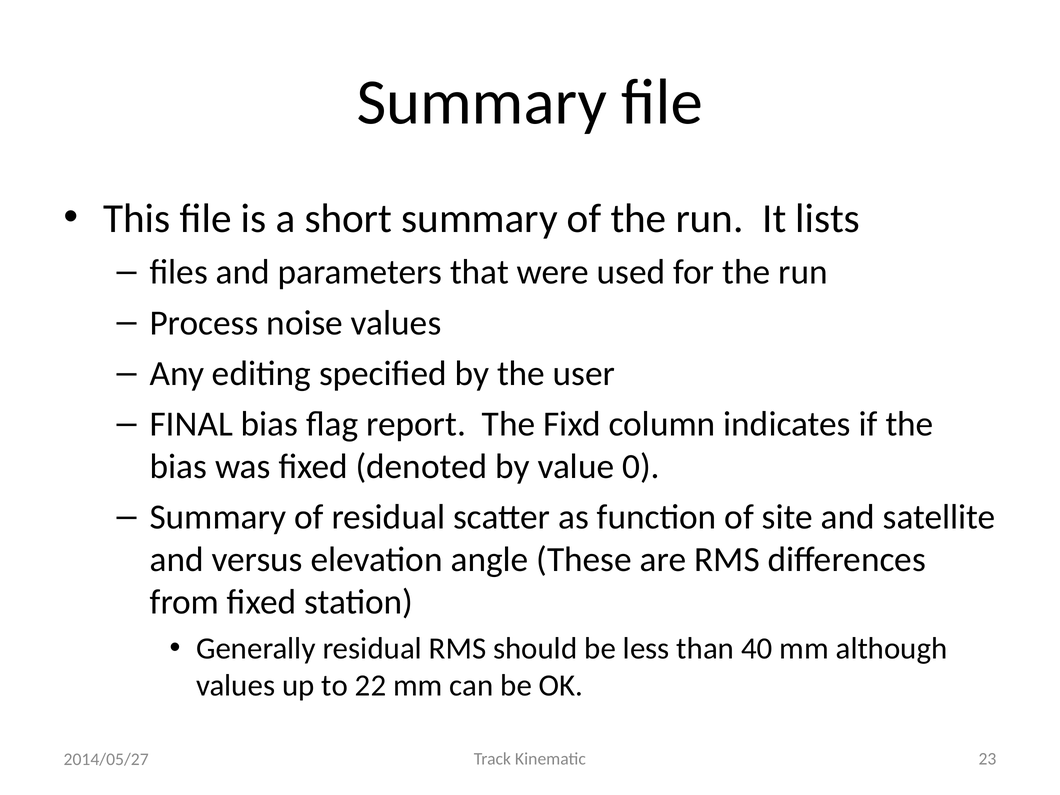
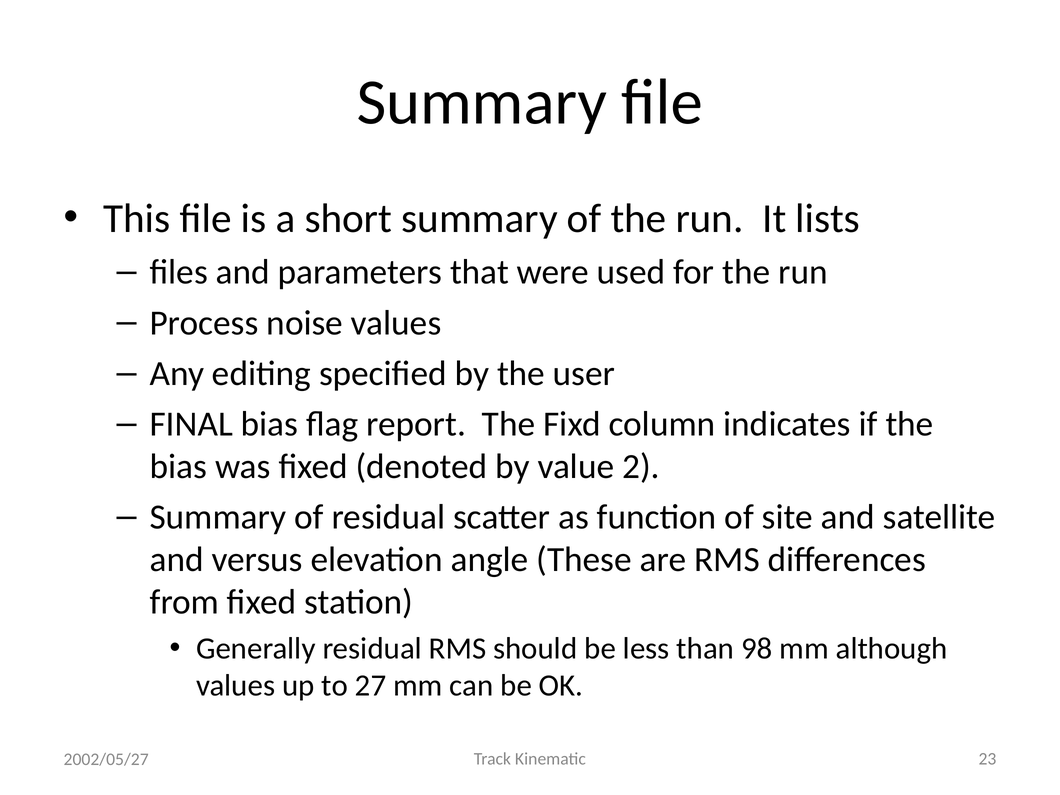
0: 0 -> 2
40: 40 -> 98
22: 22 -> 27
2014/05/27: 2014/05/27 -> 2002/05/27
